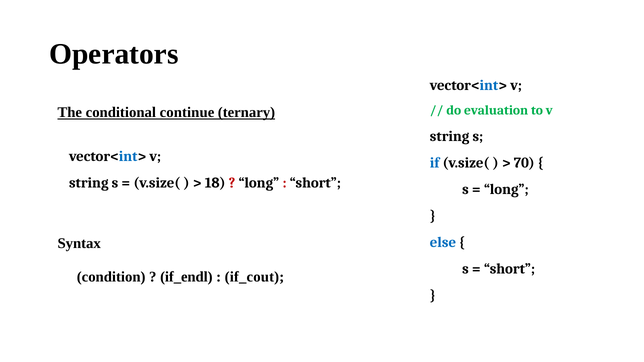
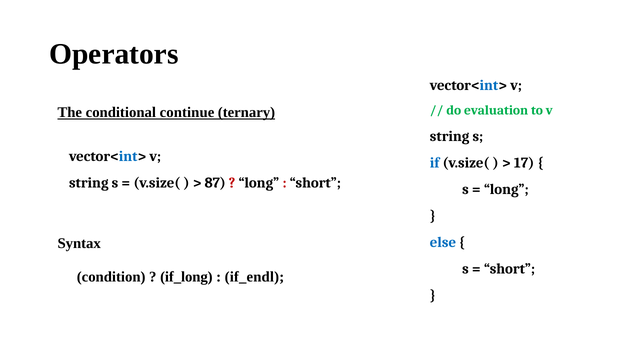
70: 70 -> 17
18: 18 -> 87
if_endl: if_endl -> if_long
if_cout: if_cout -> if_endl
